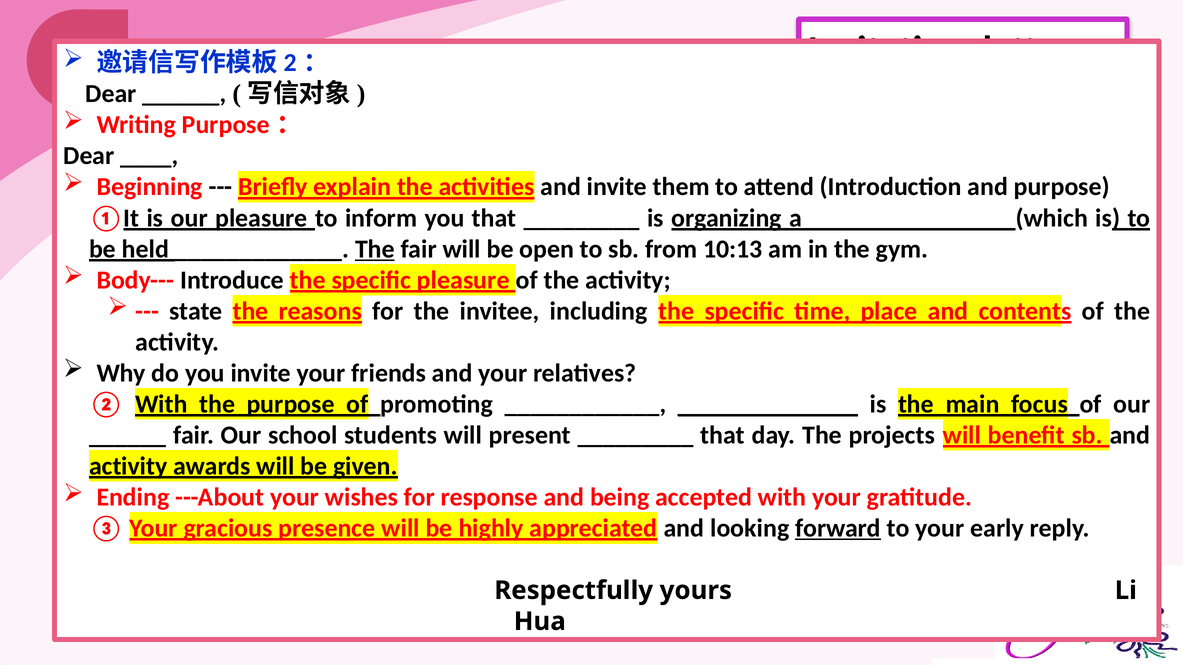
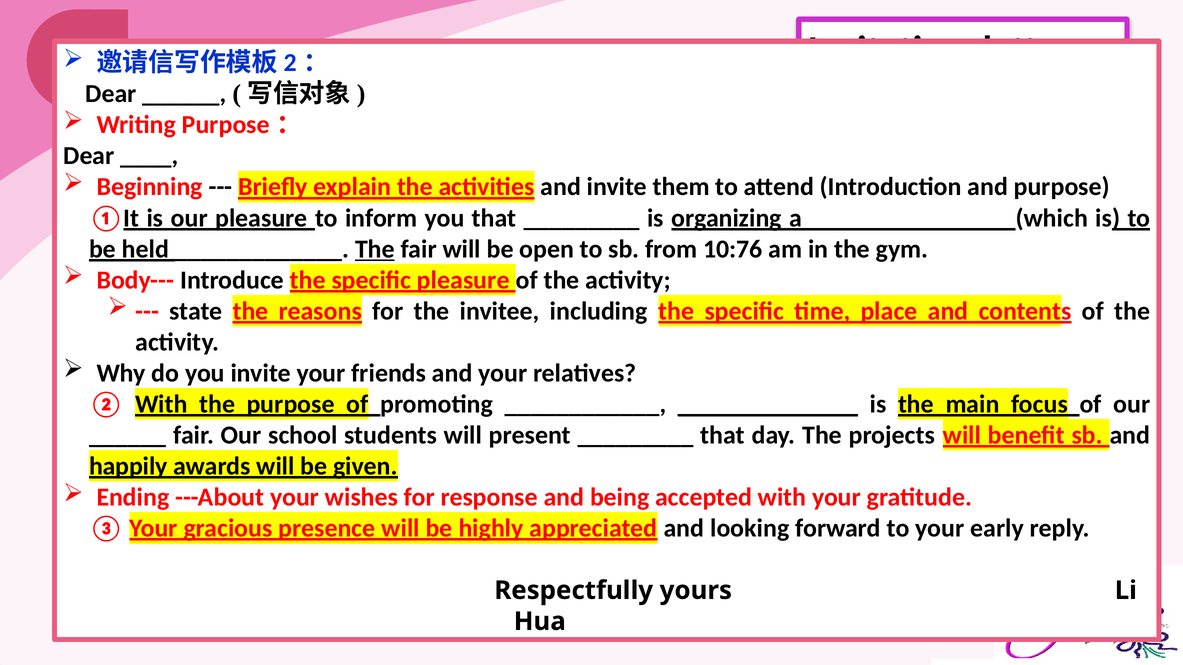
10:13: 10:13 -> 10:76
activity at (128, 467): activity -> happily
forward underline: present -> none
